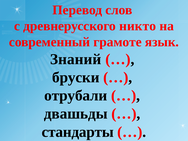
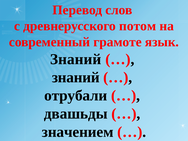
никто: никто -> потом
бруски at (76, 77): бруски -> знаний
стандарты: стандарты -> значением
